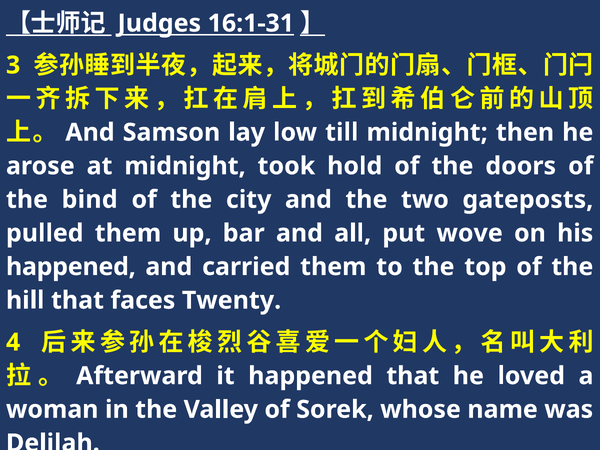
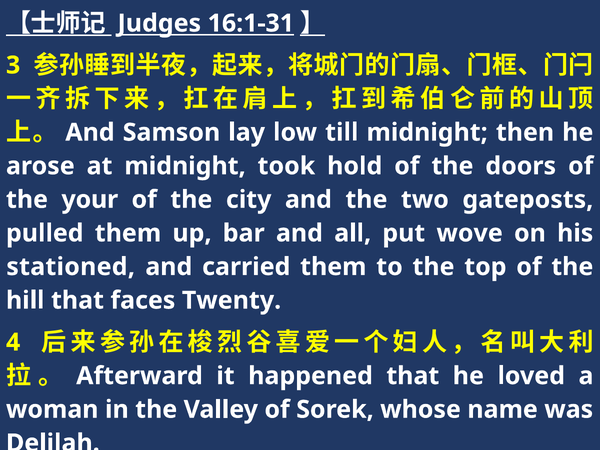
bind: bind -> your
happened at (71, 267): happened -> stationed
